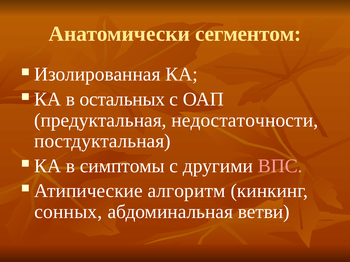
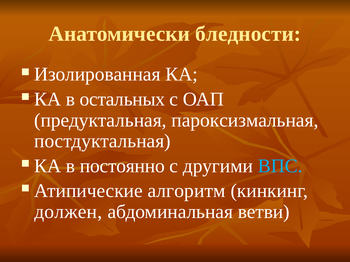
сегментом: сегментом -> бледности
недостаточности: недостаточности -> пароксизмальная
симптомы: симптомы -> постоянно
ВПС colour: pink -> light blue
сонных: сонных -> должен
